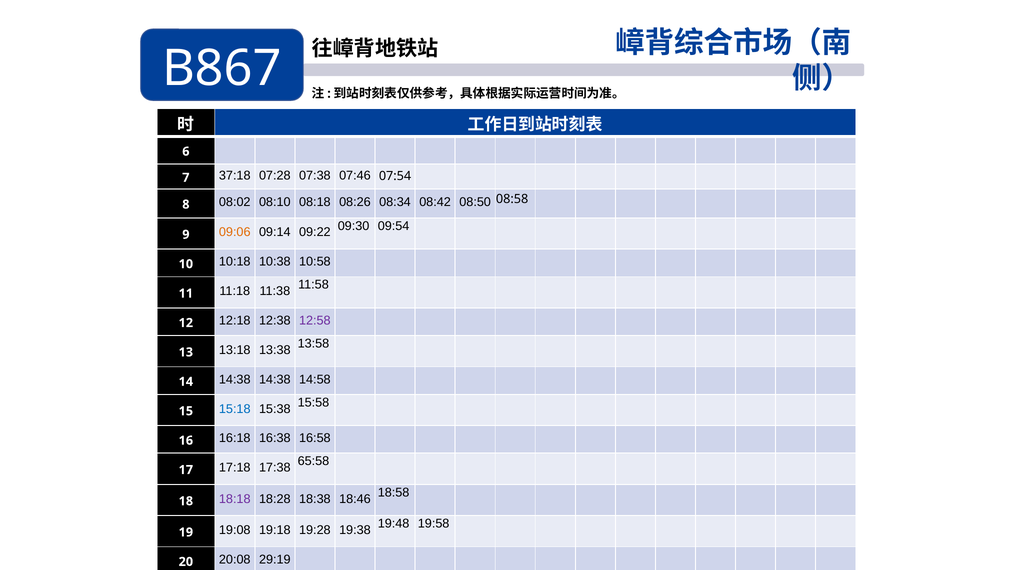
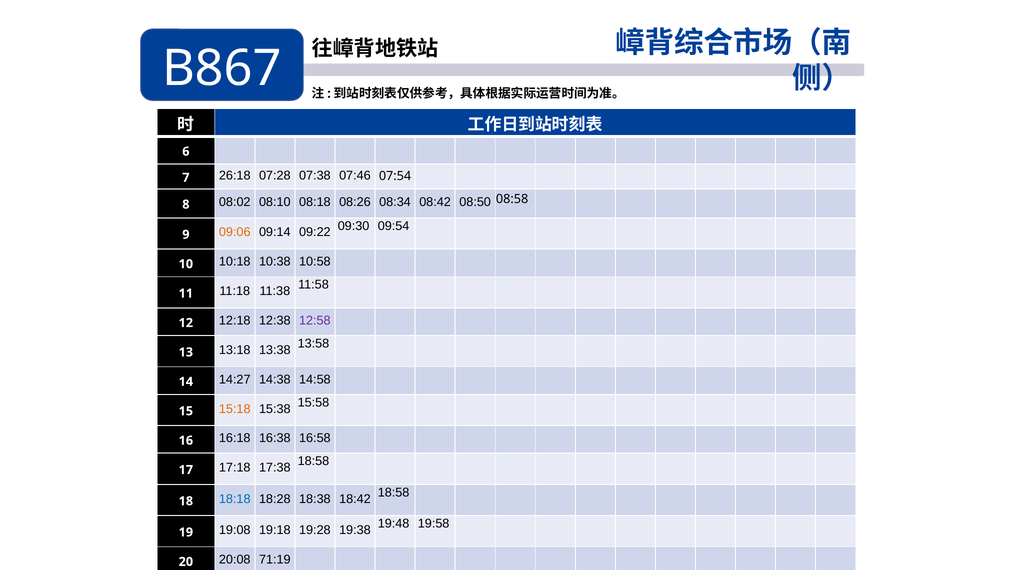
37:18: 37:18 -> 26:18
14 14:38: 14:38 -> 14:27
15:18 colour: blue -> orange
65:58 at (313, 461): 65:58 -> 18:58
18:18 colour: purple -> blue
18:46: 18:46 -> 18:42
29:19: 29:19 -> 71:19
